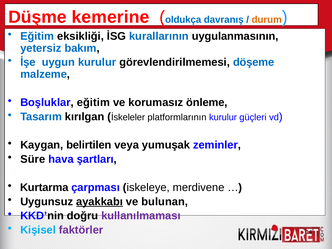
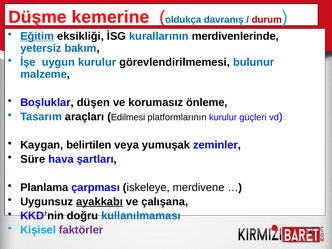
durum colour: orange -> red
Eğitim at (37, 36) underline: none -> present
uygulanmasının: uygulanmasının -> merdivenlerinde
döşeme: döşeme -> bulunur
Boşluklar eğitim: eğitim -> düşen
kırılgan: kırılgan -> araçları
İskeleler: İskeleler -> Edilmesi
Kurtarma: Kurtarma -> Planlama
bulunan: bulunan -> çalışana
kullanılmaması colour: purple -> blue
